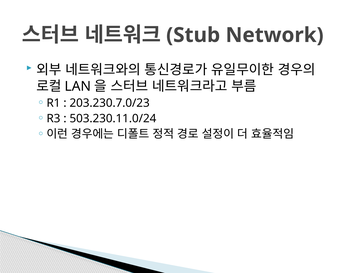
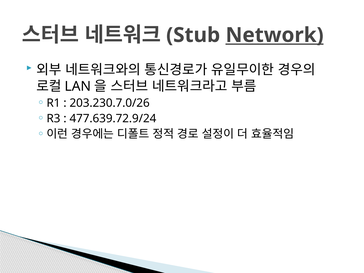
Network underline: none -> present
203.230.7.0/23: 203.230.7.0/23 -> 203.230.7.0/26
503.230.11.0/24: 503.230.11.0/24 -> 477.639.72.9/24
